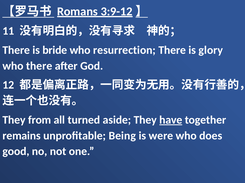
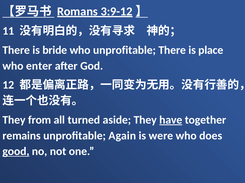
who resurrection: resurrection -> unprofitable
glory: glory -> place
who there: there -> enter
Being: Being -> Again
good underline: none -> present
